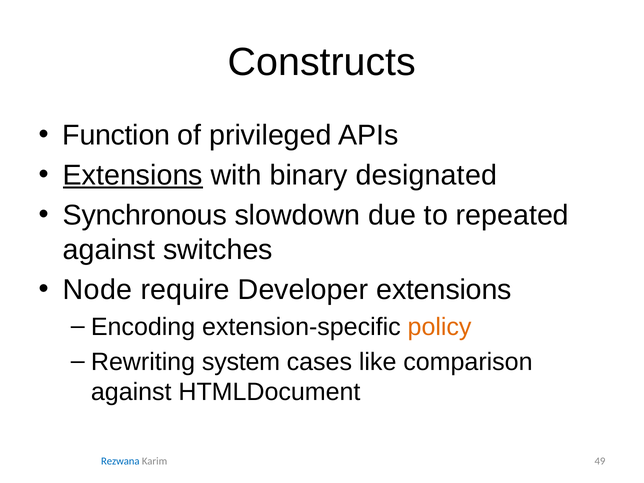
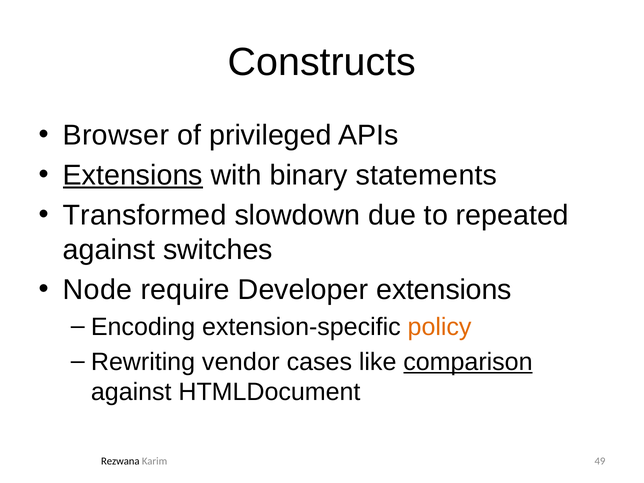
Function: Function -> Browser
designated: designated -> statements
Synchronous: Synchronous -> Transformed
system: system -> vendor
comparison underline: none -> present
Rezwana colour: blue -> black
